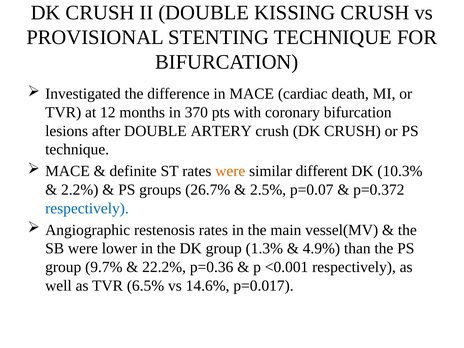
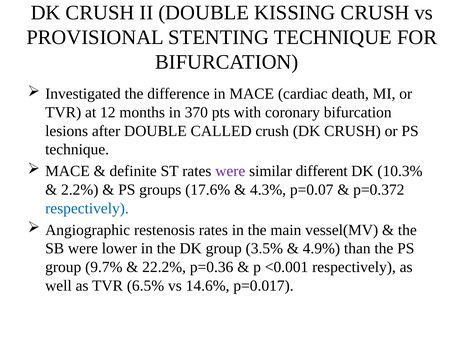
ARTERY: ARTERY -> CALLED
were at (230, 171) colour: orange -> purple
26.7%: 26.7% -> 17.6%
2.5%: 2.5% -> 4.3%
1.3%: 1.3% -> 3.5%
